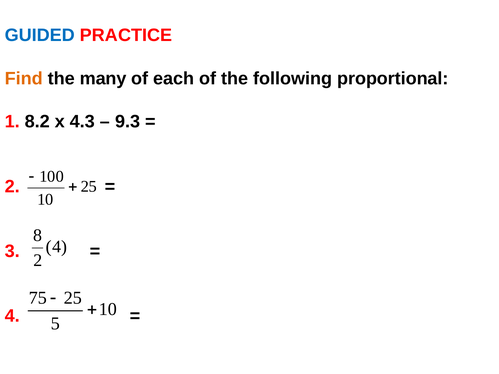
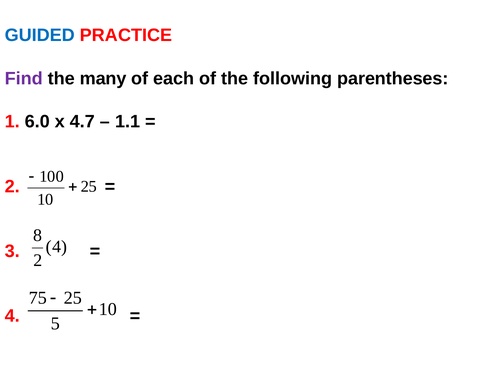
Find colour: orange -> purple
proportional: proportional -> parentheses
8.2: 8.2 -> 6.0
4.3: 4.3 -> 4.7
9.3: 9.3 -> 1.1
